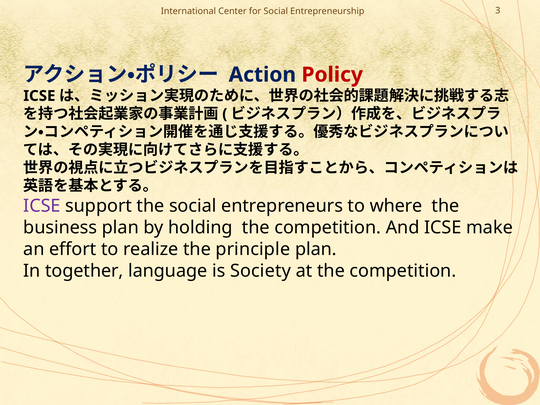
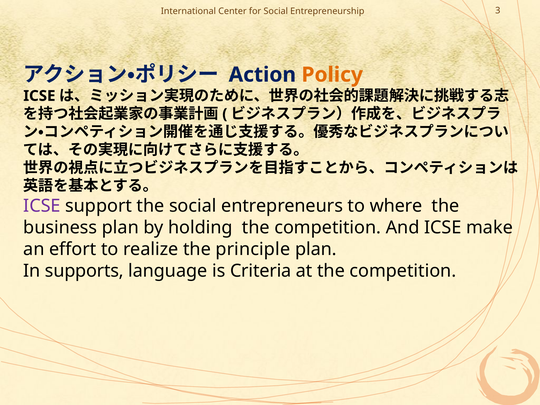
Policy colour: red -> orange
together: together -> supports
Society: Society -> Criteria
